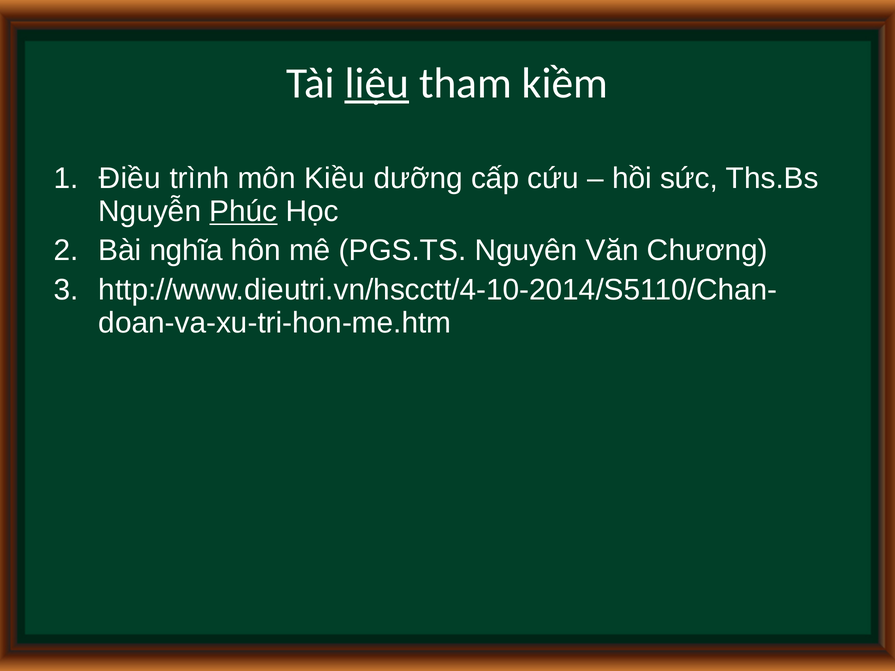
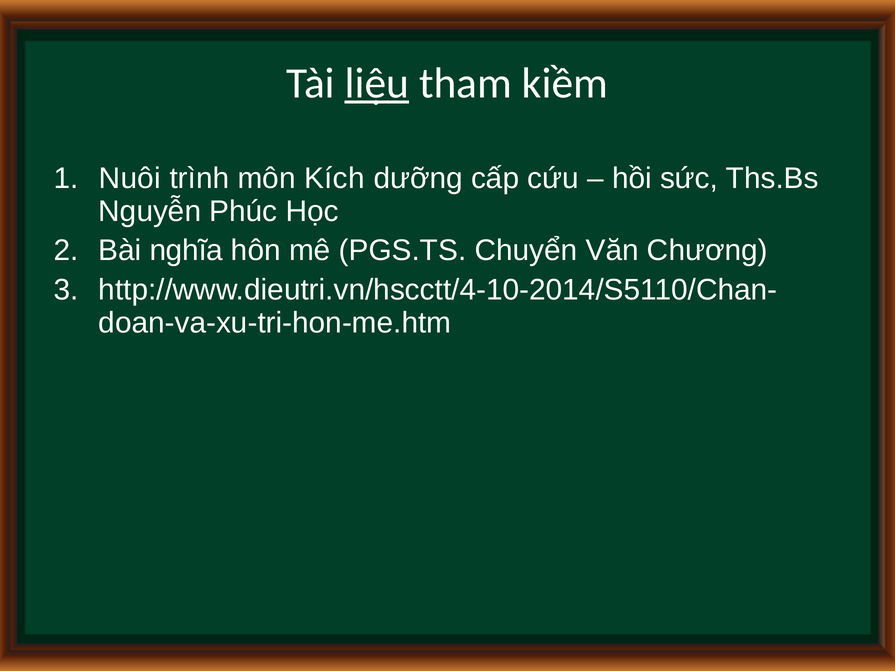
Điều: Điều -> Nuôi
Kiều: Kiều -> Kích
Phúc underline: present -> none
Nguyên: Nguyên -> Chuyển
